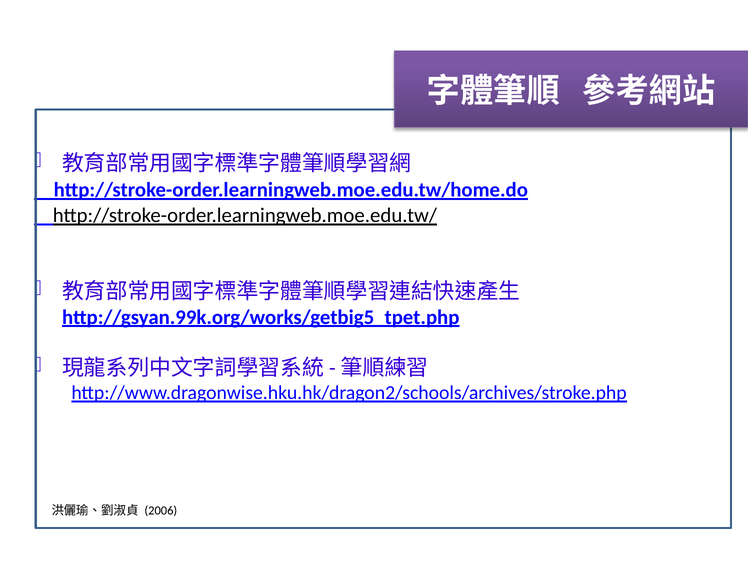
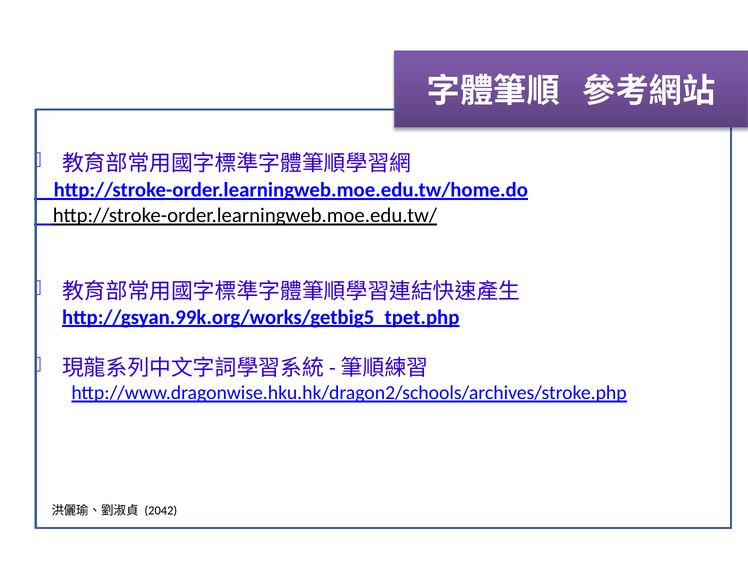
2006: 2006 -> 2042
